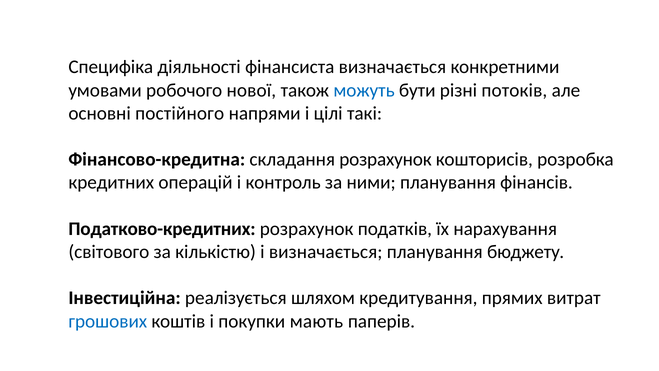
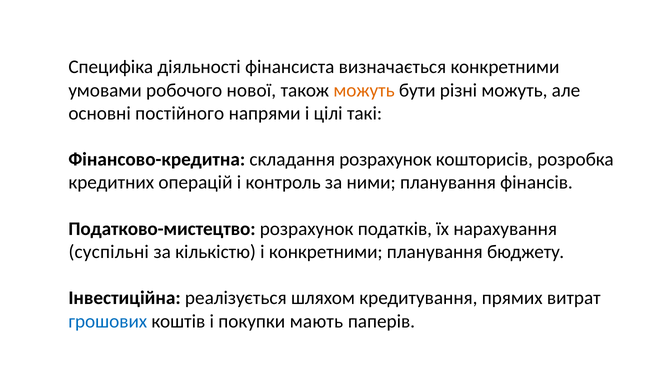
можуть at (364, 90) colour: blue -> orange
різні потоків: потоків -> можуть
Податково-кредитних: Податково-кредитних -> Податково-мистецтво
світового: світового -> суспільні
і визначається: визначається -> конкретними
